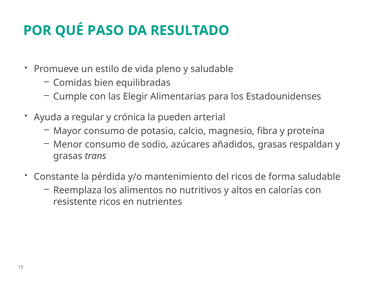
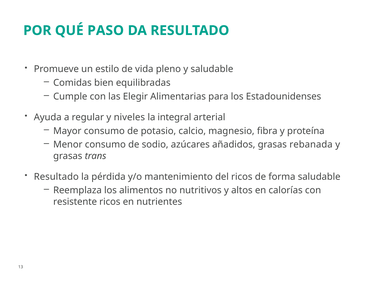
crónica: crónica -> niveles
pueden: pueden -> integral
respaldan: respaldan -> rebanada
Constante at (56, 177): Constante -> Resultado
